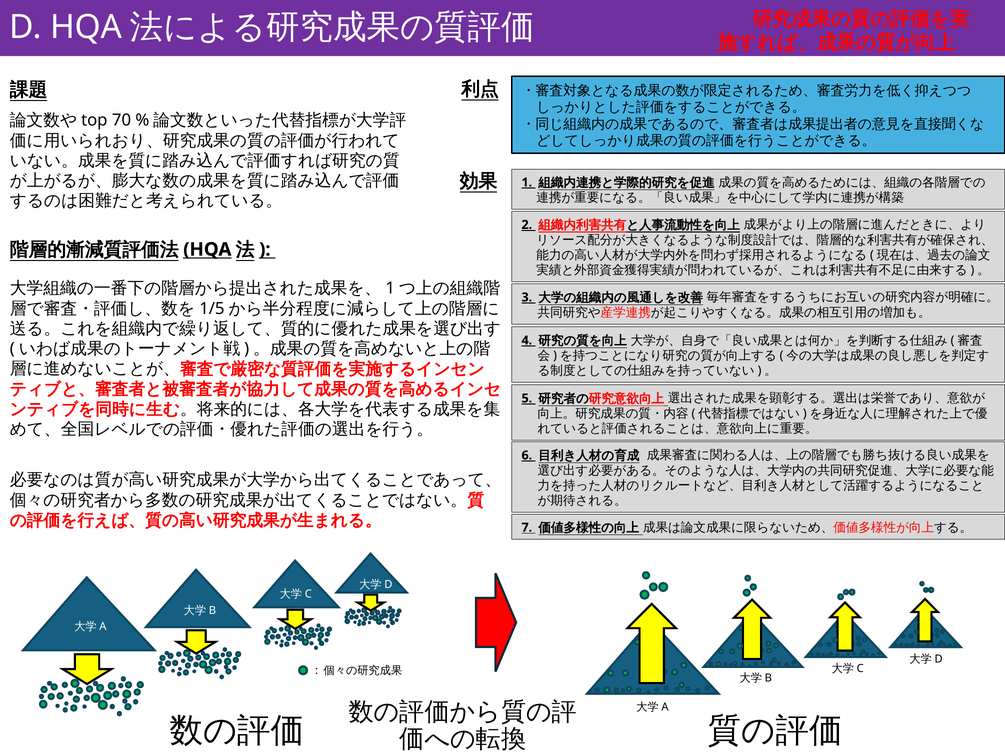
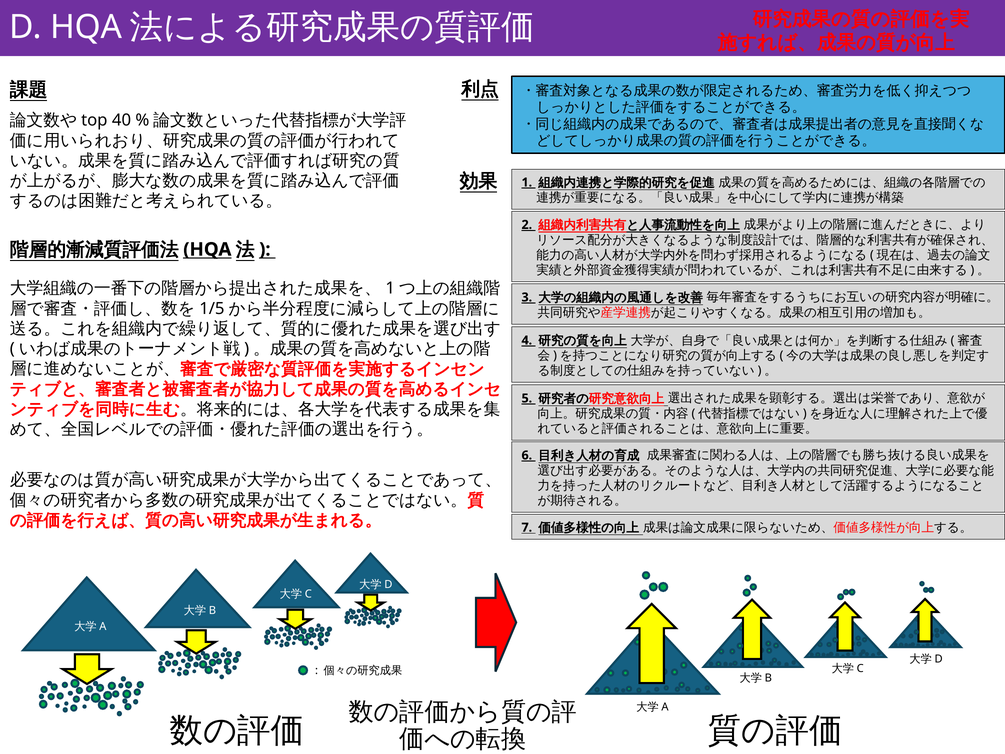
70: 70 -> 40
